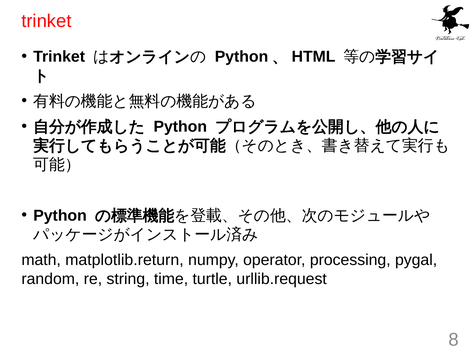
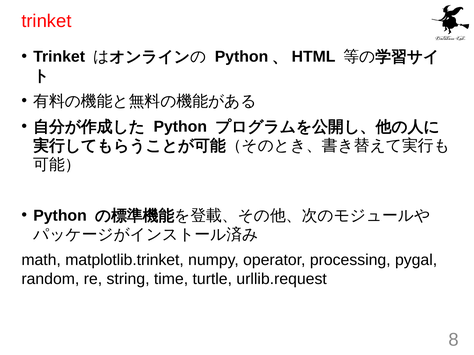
matplotlib.return: matplotlib.return -> matplotlib.trinket
